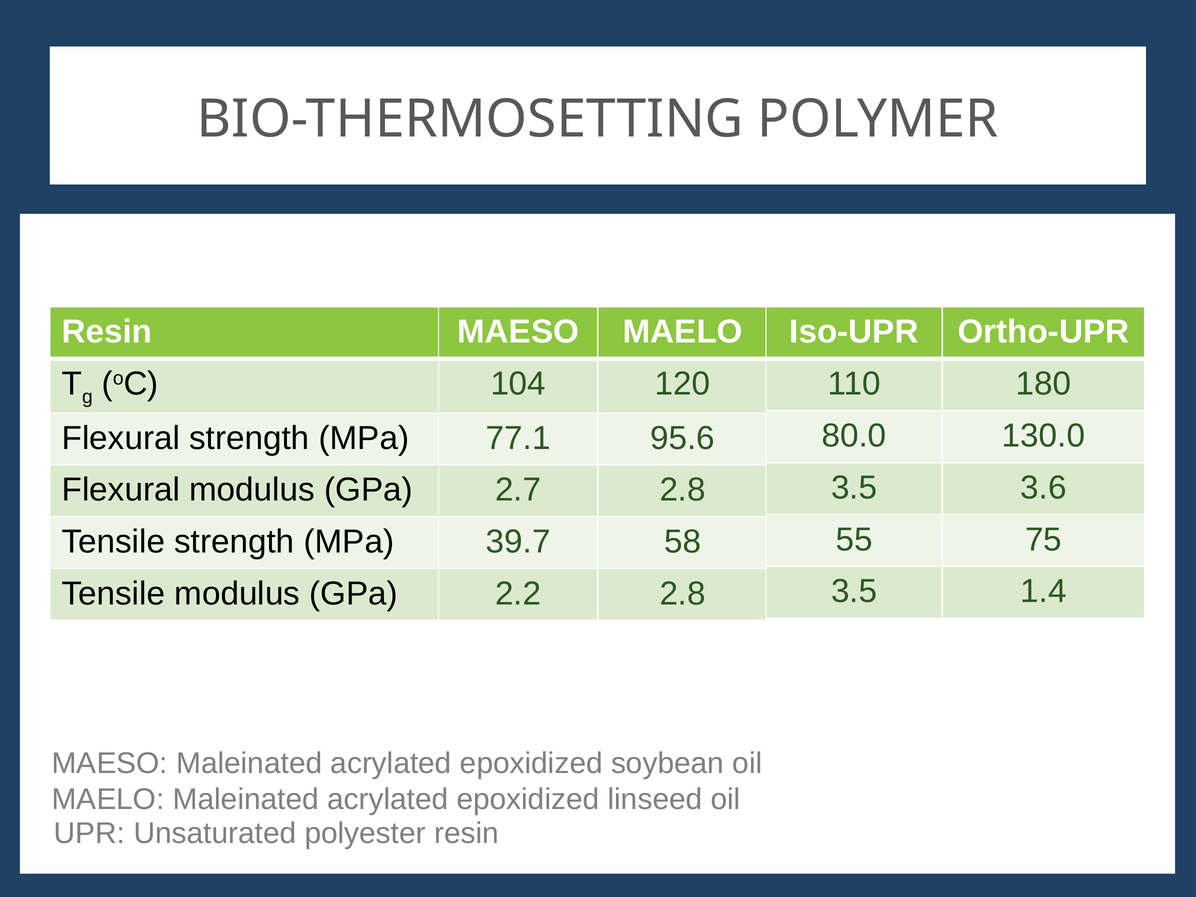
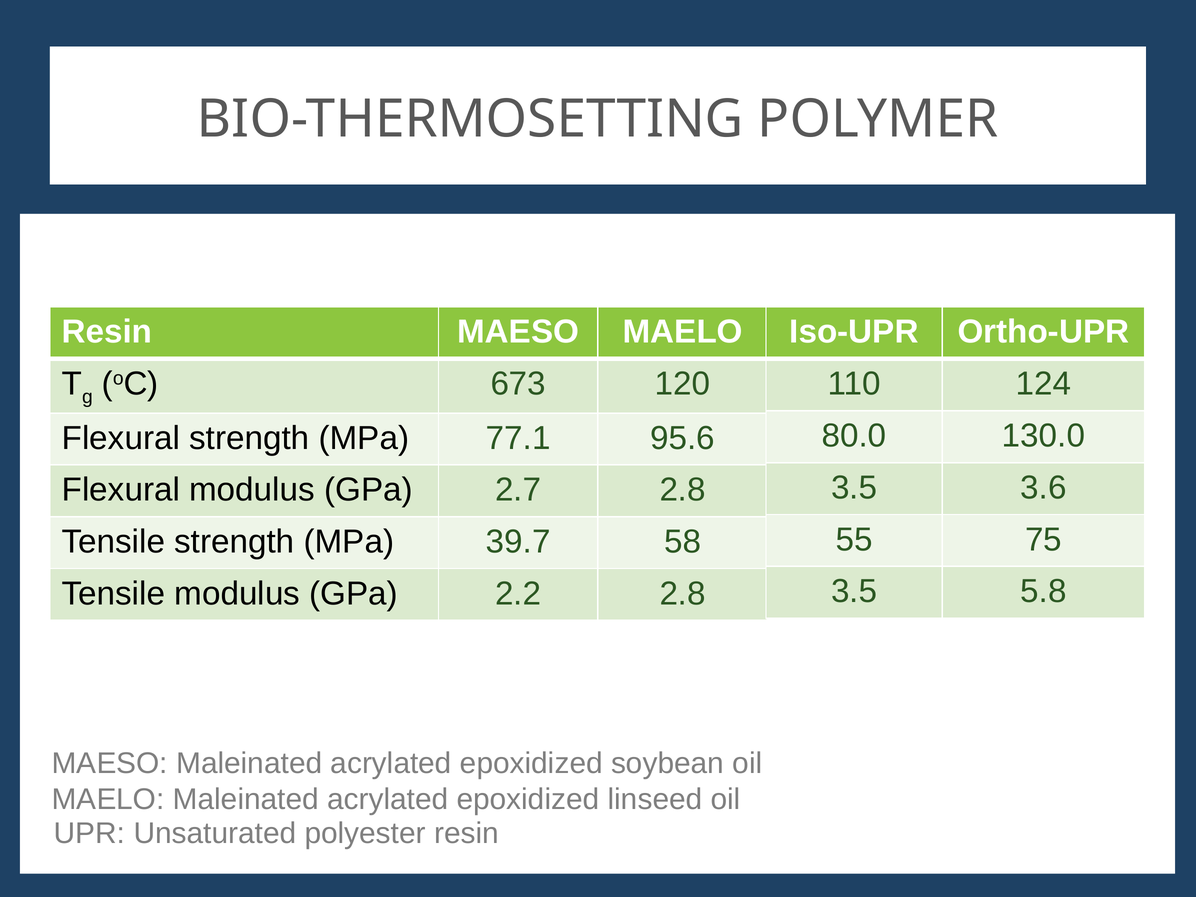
104: 104 -> 673
180: 180 -> 124
1.4: 1.4 -> 5.8
